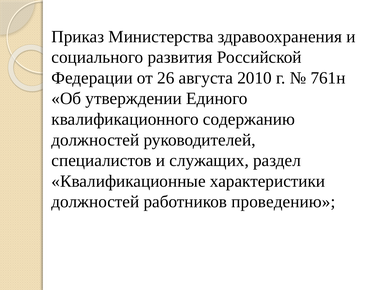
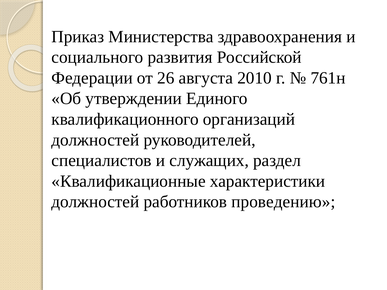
содержанию: содержанию -> организаций
